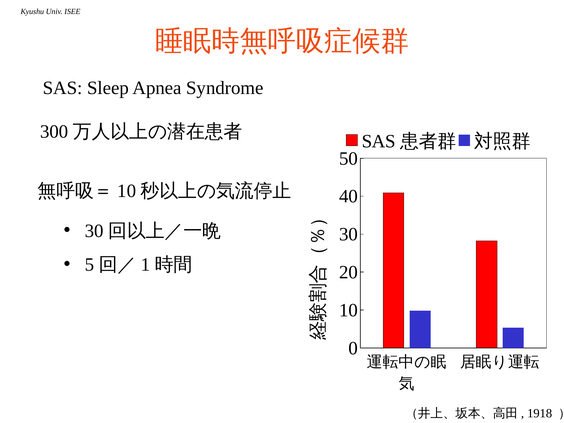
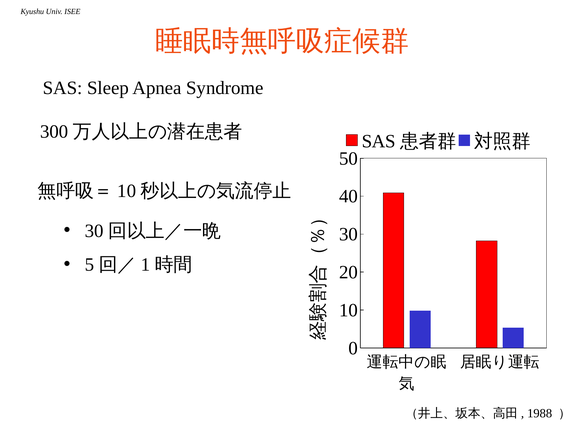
1918: 1918 -> 1988
